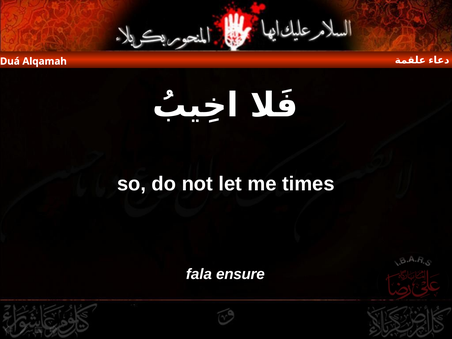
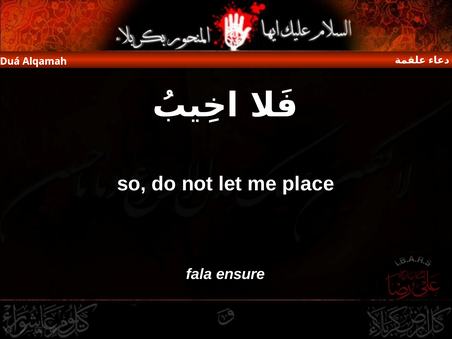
times: times -> place
